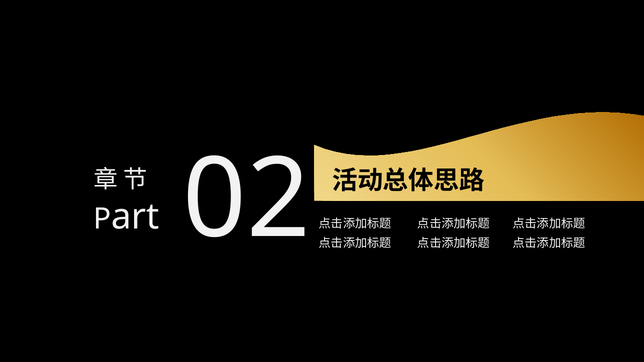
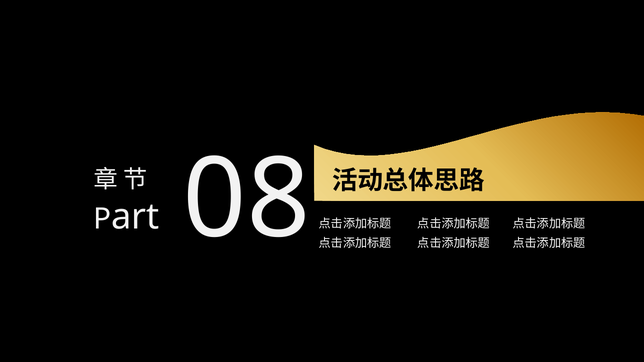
02: 02 -> 08
